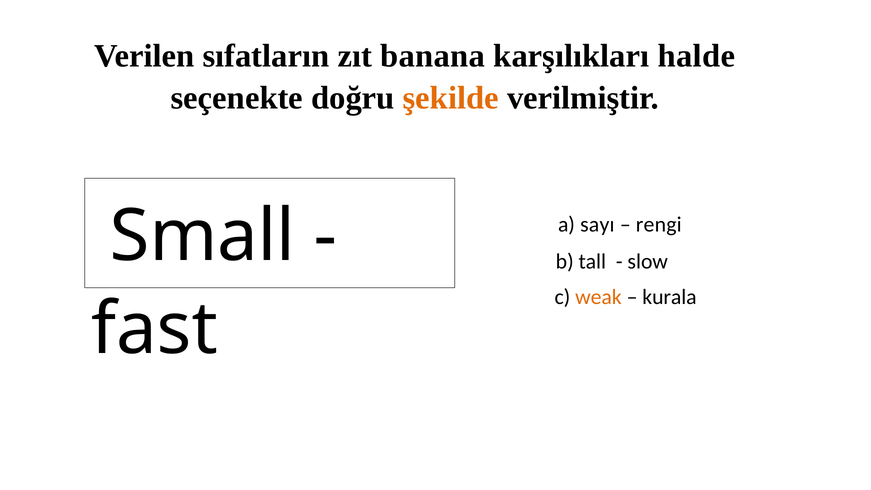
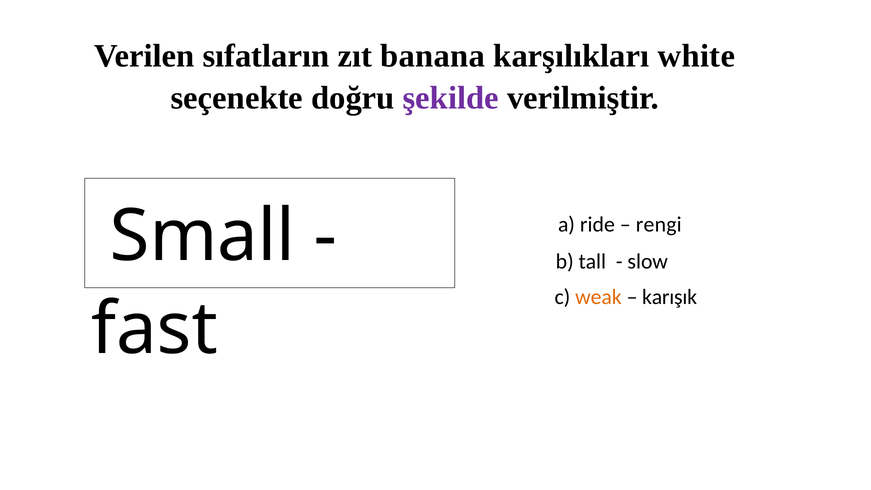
halde: halde -> white
şekilde colour: orange -> purple
sayı: sayı -> ride
kurala: kurala -> karışık
